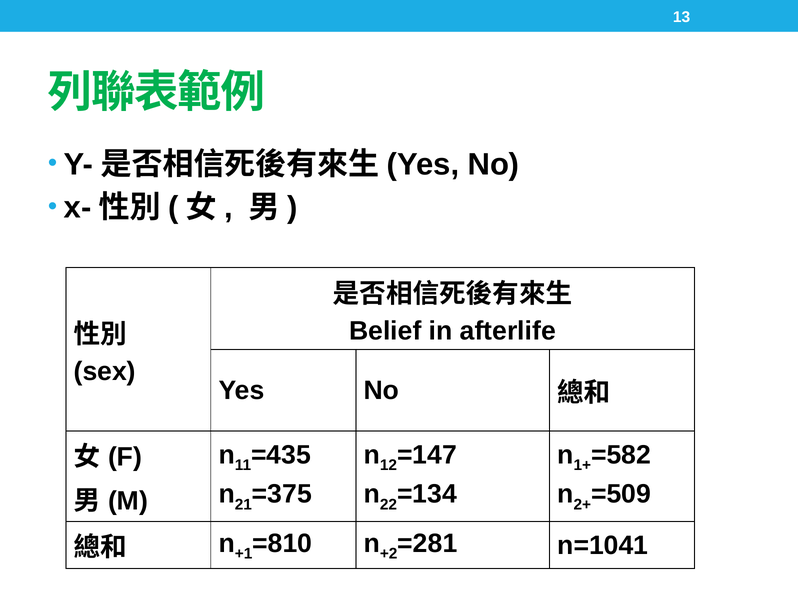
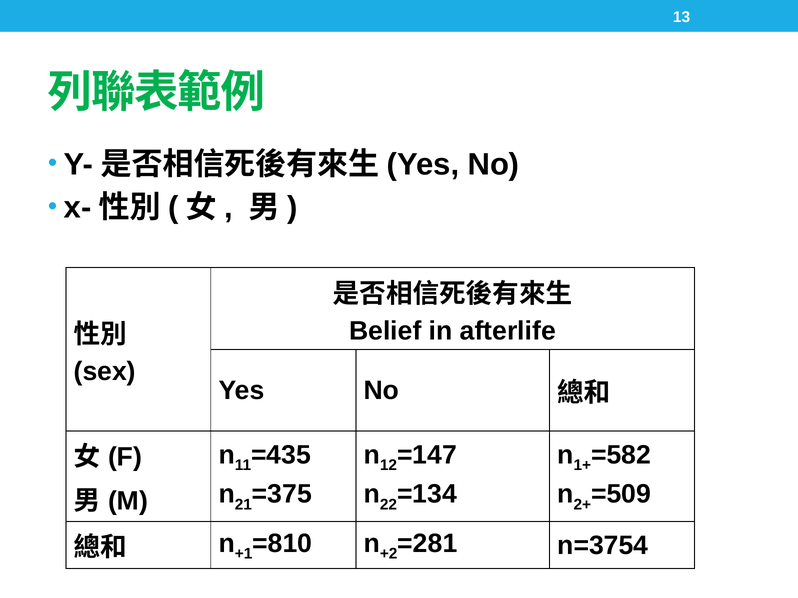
n=1041: n=1041 -> n=3754
